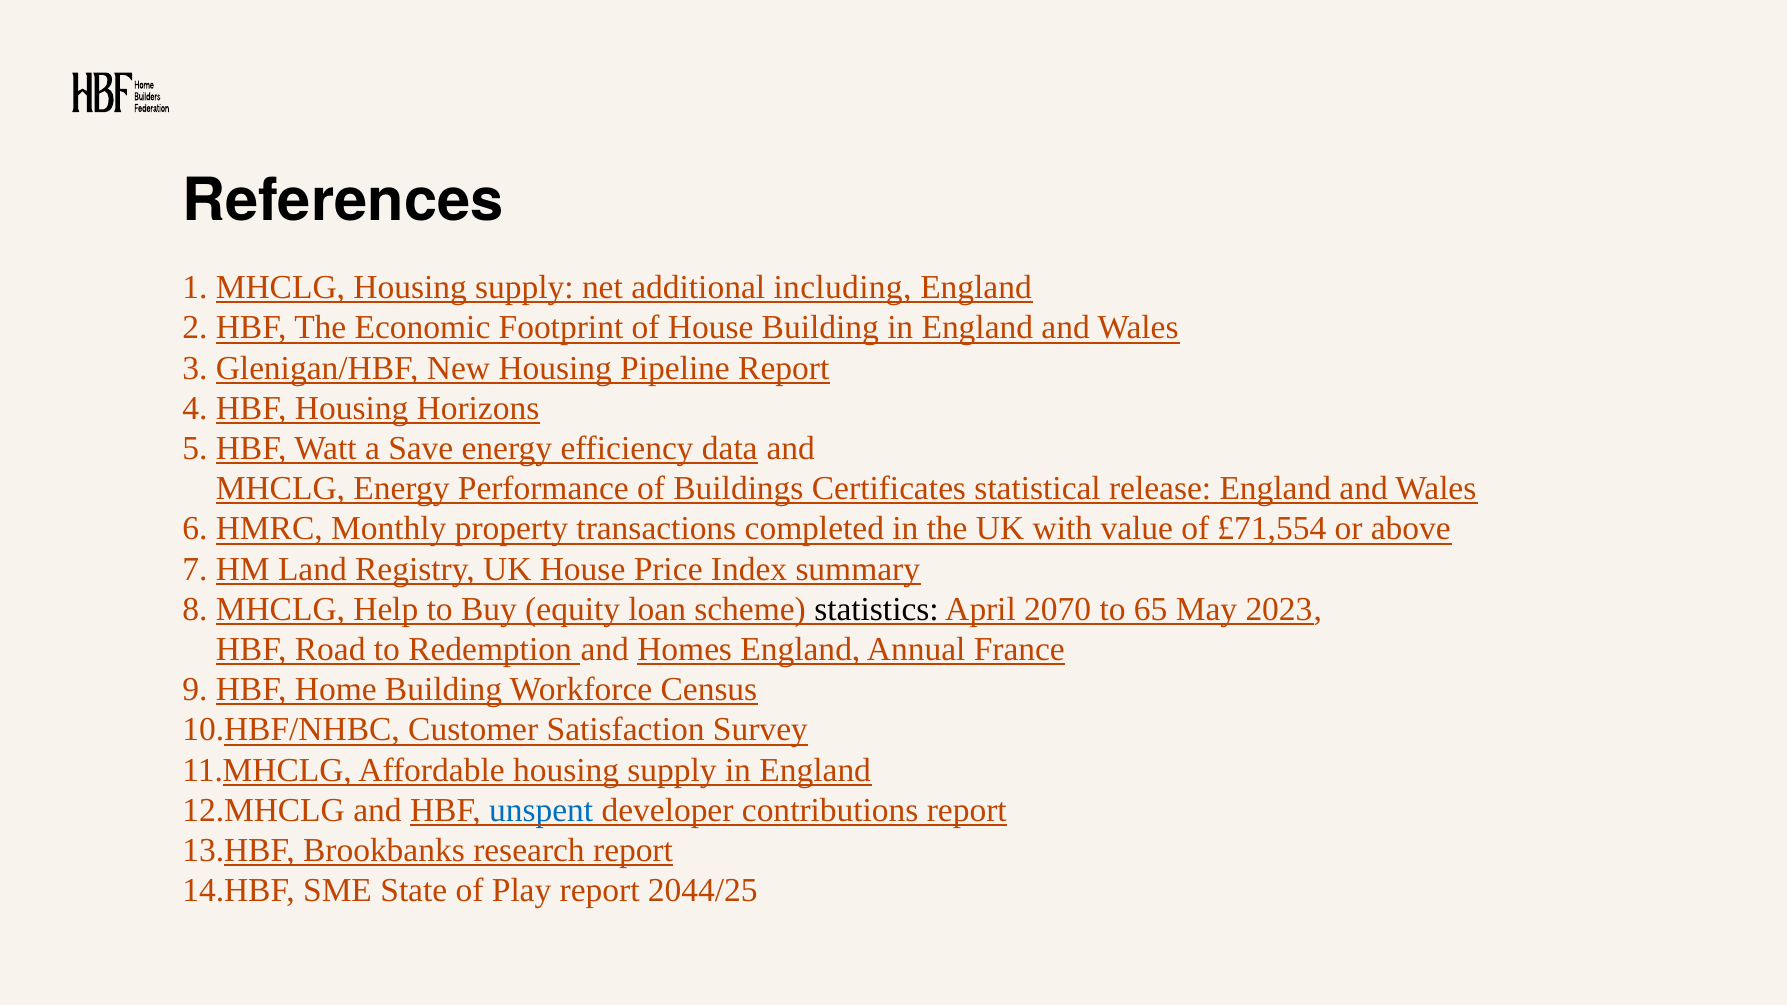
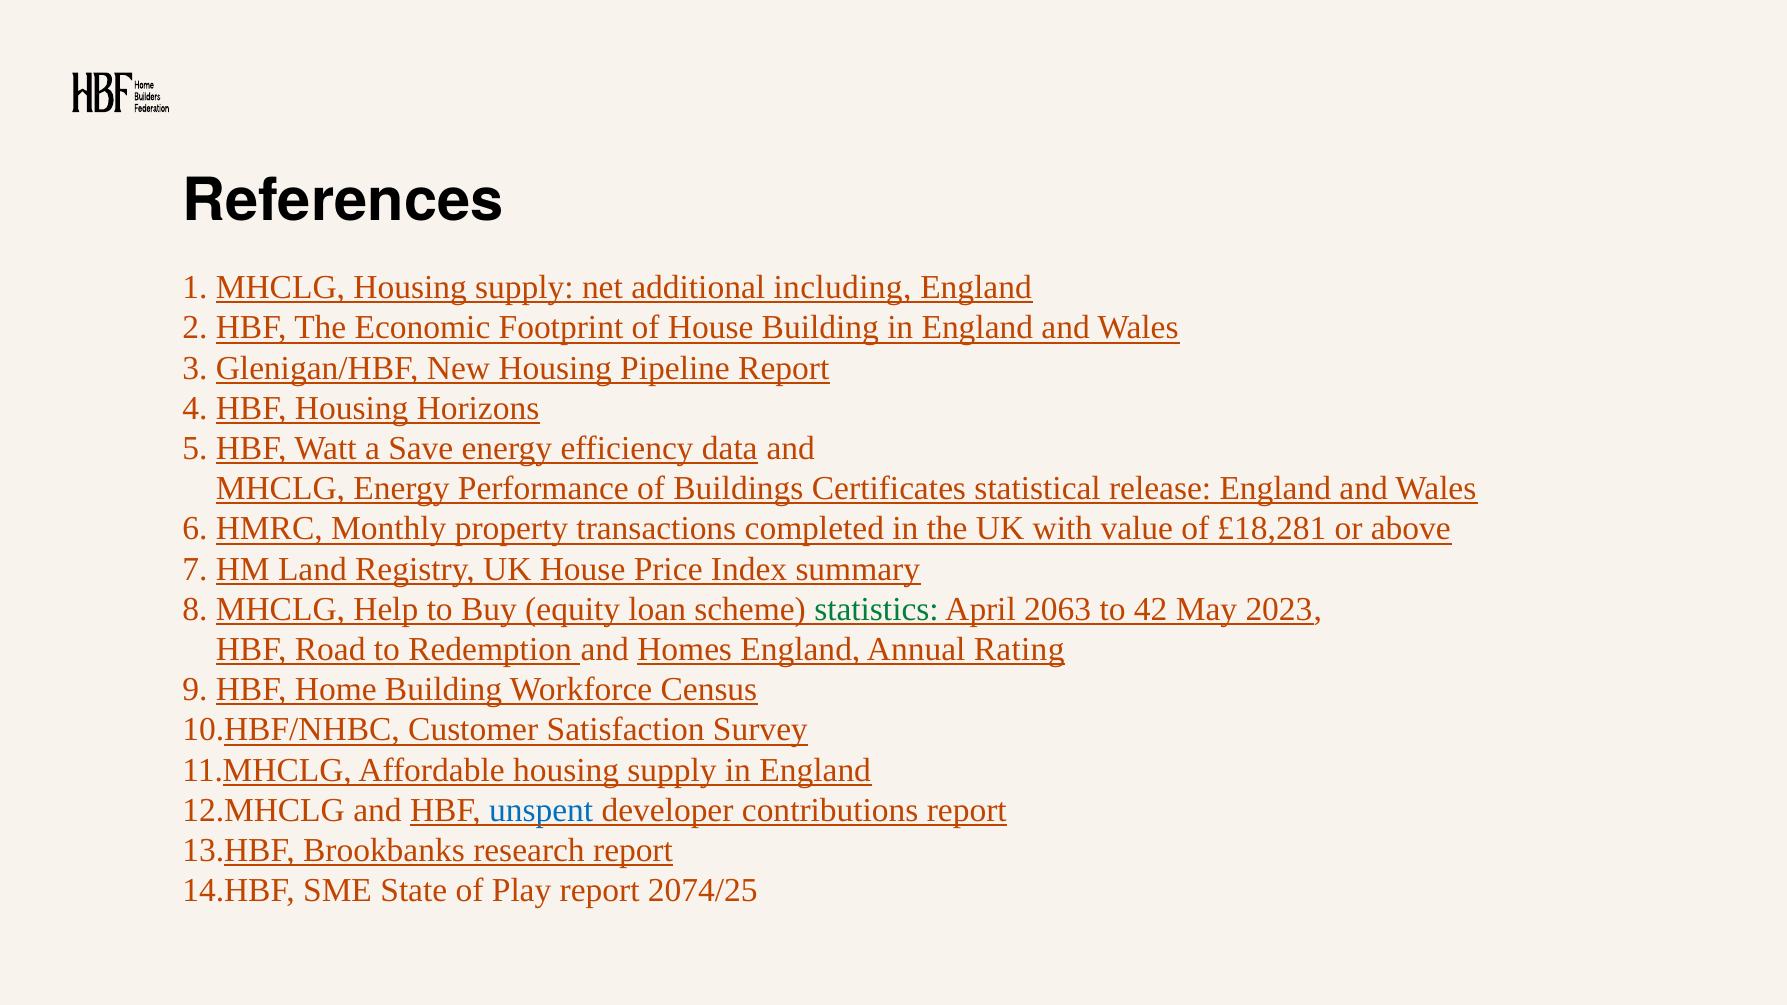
£71,554: £71,554 -> £18,281
statistics colour: black -> green
2070: 2070 -> 2063
65: 65 -> 42
France: France -> Rating
2044/25: 2044/25 -> 2074/25
